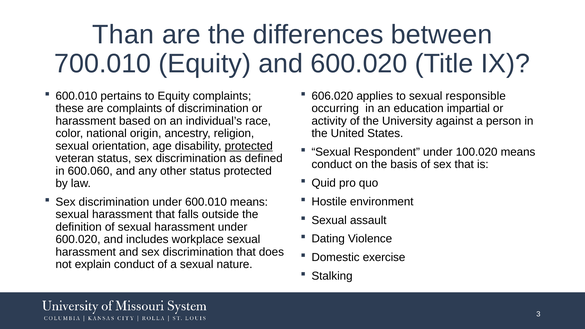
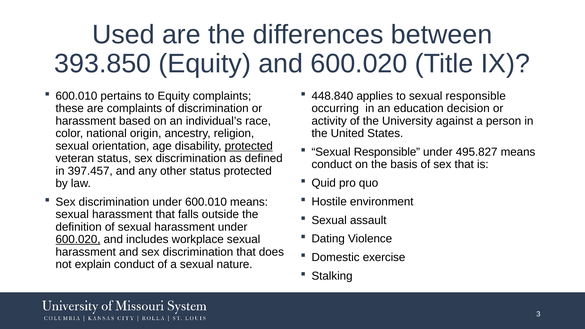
Than: Than -> Used
700.010: 700.010 -> 393.850
606.020: 606.020 -> 448.840
impartial: impartial -> decision
Respondent at (387, 152): Respondent -> Responsible
100.020: 100.020 -> 495.827
600.060: 600.060 -> 397.457
600.020 at (78, 239) underline: none -> present
